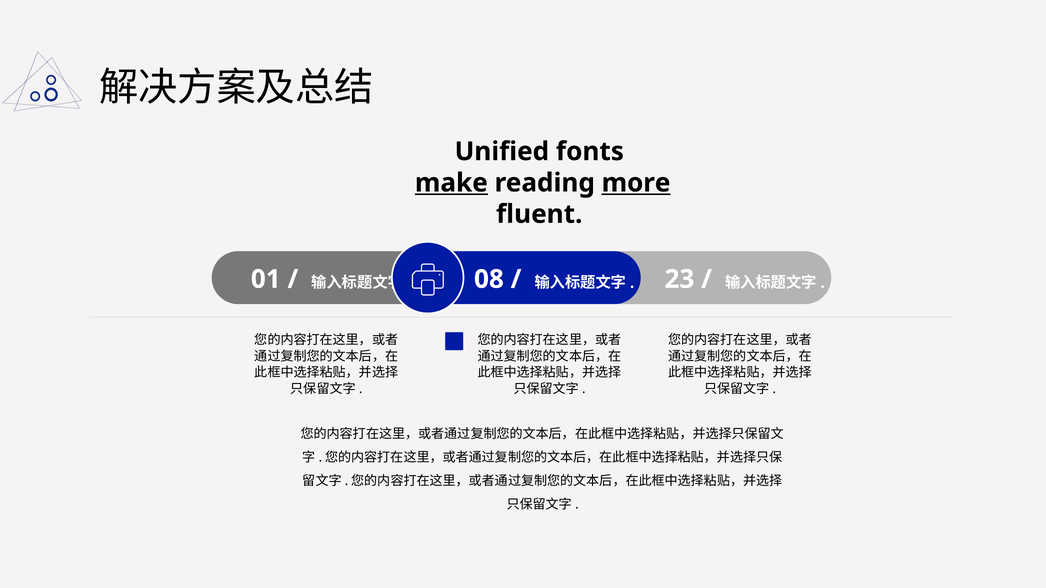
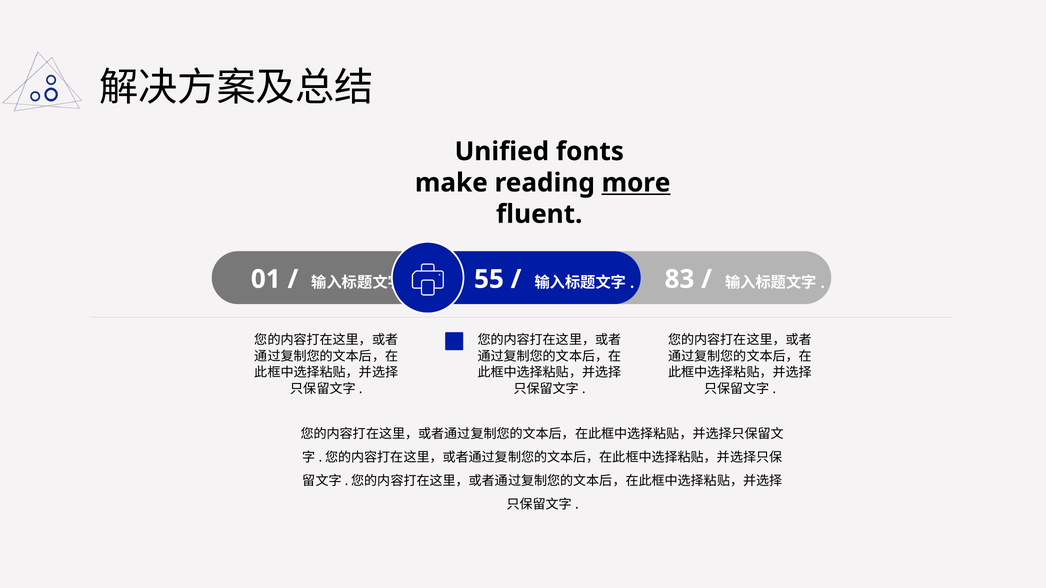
make underline: present -> none
08: 08 -> 55
23: 23 -> 83
